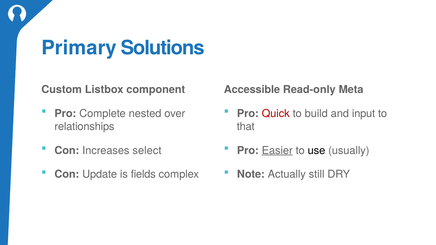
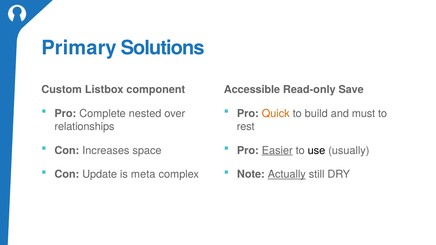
Meta: Meta -> Save
Quick colour: red -> orange
input: input -> must
that: that -> rest
select: select -> space
fields: fields -> meta
Actually underline: none -> present
